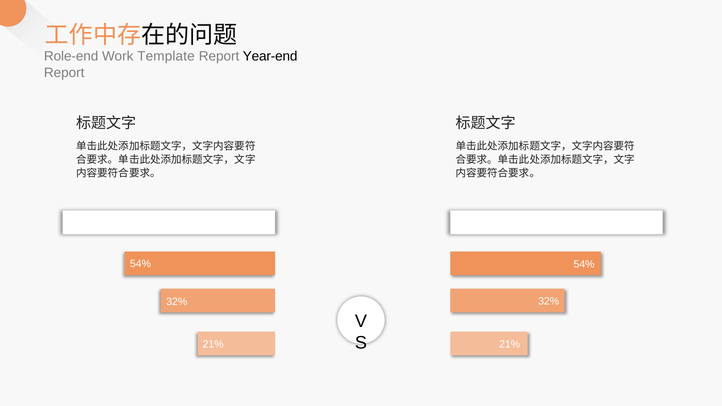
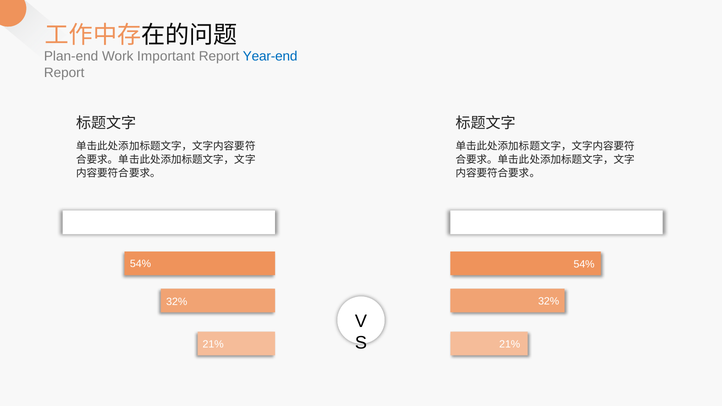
Role-end: Role-end -> Plan-end
Template: Template -> Important
Year-end colour: black -> blue
